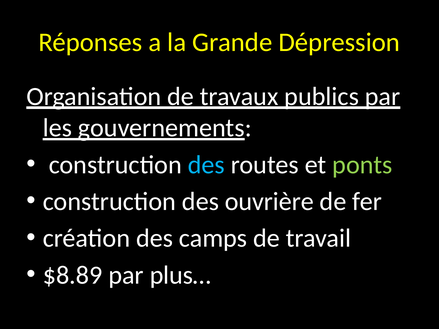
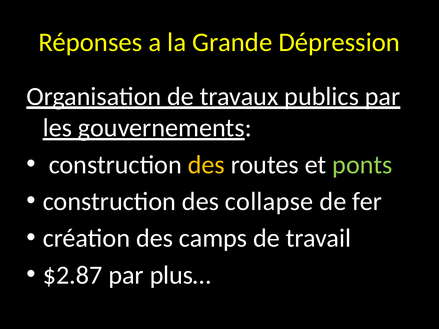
des at (206, 165) colour: light blue -> yellow
ouvrière: ouvrière -> collapse
$8.89: $8.89 -> $2.87
